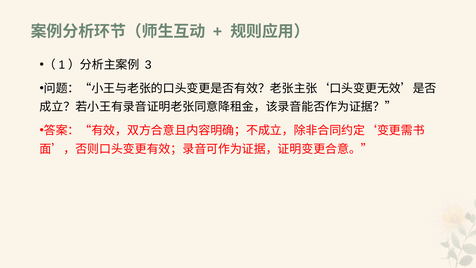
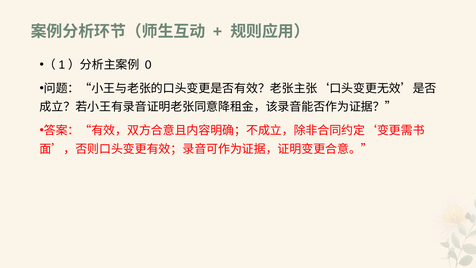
3: 3 -> 0
